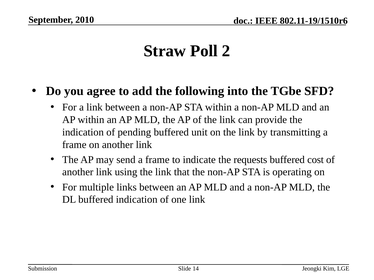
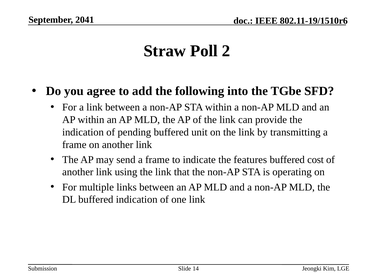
2010: 2010 -> 2041
requests: requests -> features
